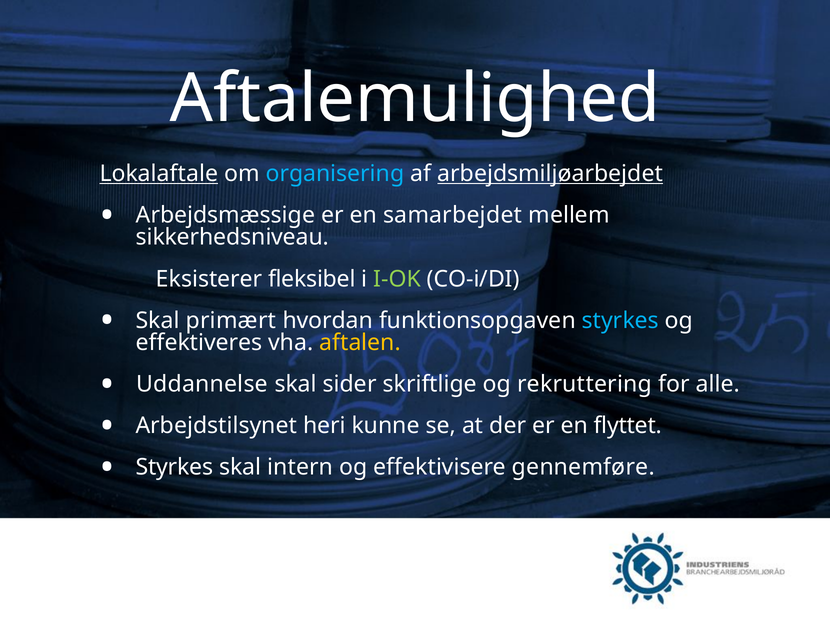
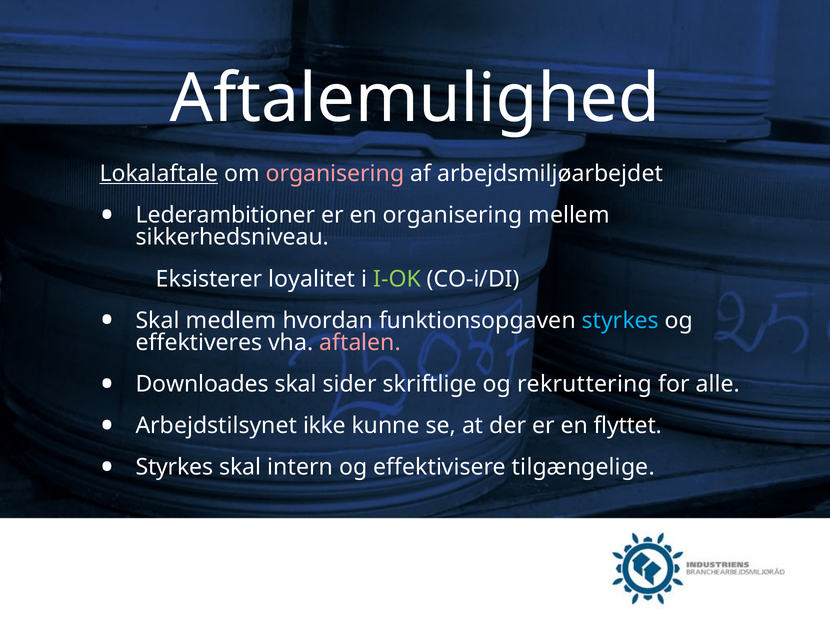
organisering at (335, 174) colour: light blue -> pink
arbejdsmiljøarbejdet underline: present -> none
Arbejdsmæssige: Arbejdsmæssige -> Lederambitioner
en samarbejdet: samarbejdet -> organisering
fleksibel: fleksibel -> loyalitet
primært: primært -> medlem
aftalen colour: yellow -> pink
Uddannelse: Uddannelse -> Downloades
heri: heri -> ikke
gennemføre: gennemføre -> tilgængelige
